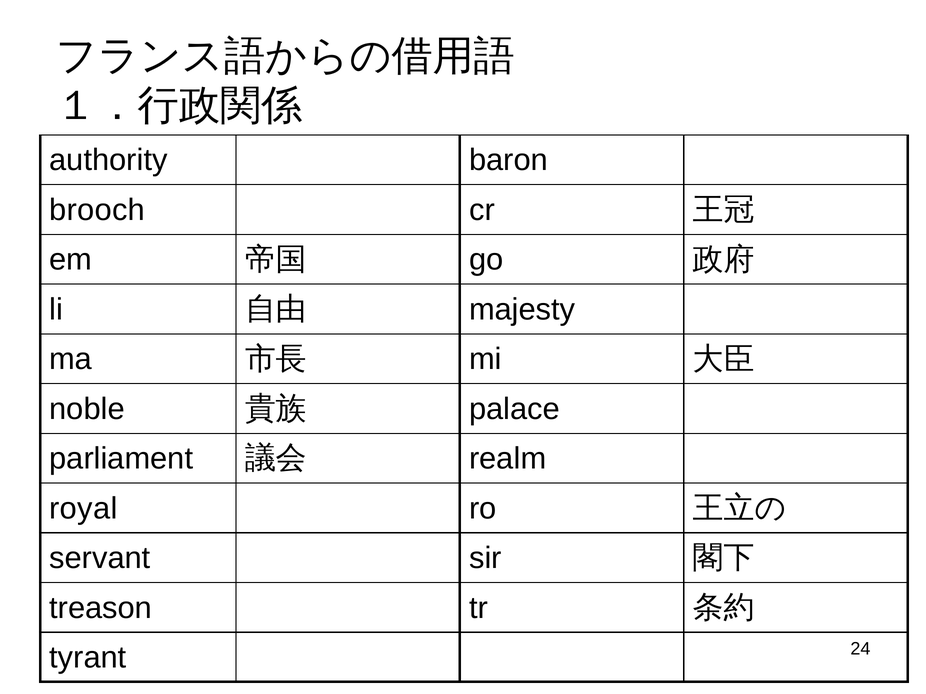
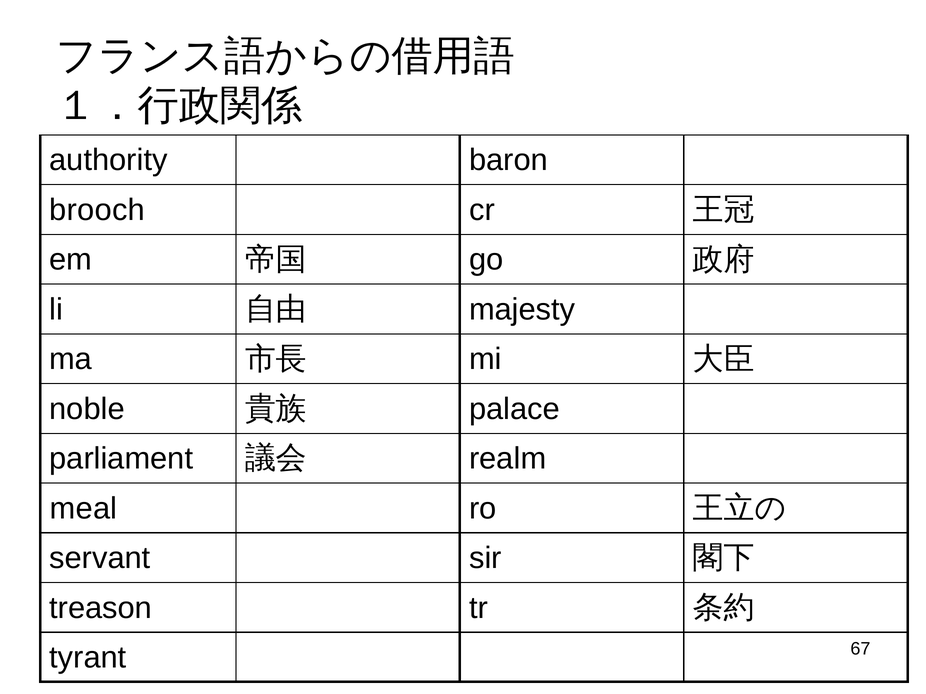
royal: royal -> meal
24: 24 -> 67
